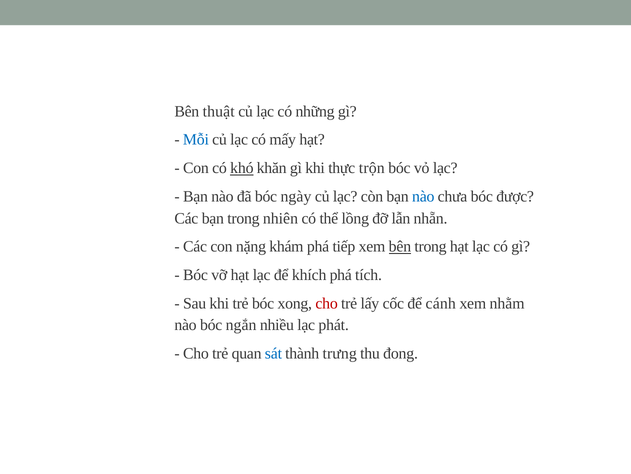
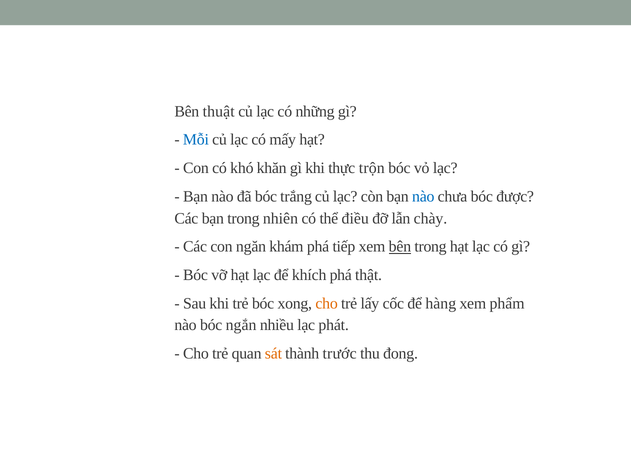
khó underline: present -> none
ngày: ngày -> trắng
lồng: lồng -> điều
nhẵn: nhẵn -> chày
nặng: nặng -> ngăn
tích: tích -> thật
cho at (327, 303) colour: red -> orange
cánh: cánh -> hàng
nhằm: nhằm -> phẩm
sát colour: blue -> orange
trưng: trưng -> trước
